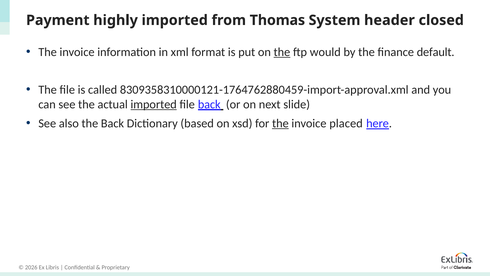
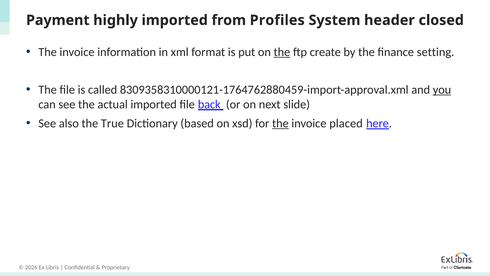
Thomas: Thomas -> Profiles
would: would -> create
default: default -> setting
you underline: none -> present
imported at (154, 104) underline: present -> none
the Back: Back -> True
